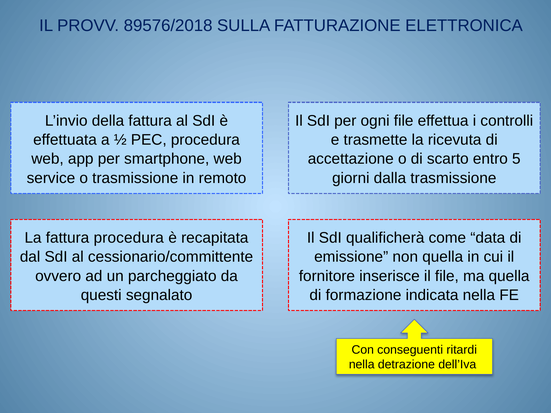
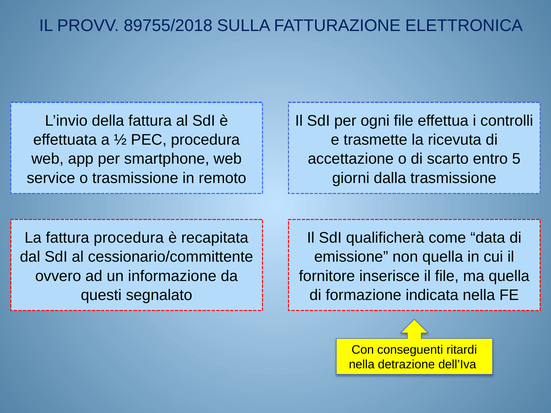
89576/2018: 89576/2018 -> 89755/2018
parcheggiato: parcheggiato -> informazione
